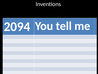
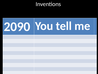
2094: 2094 -> 2090
